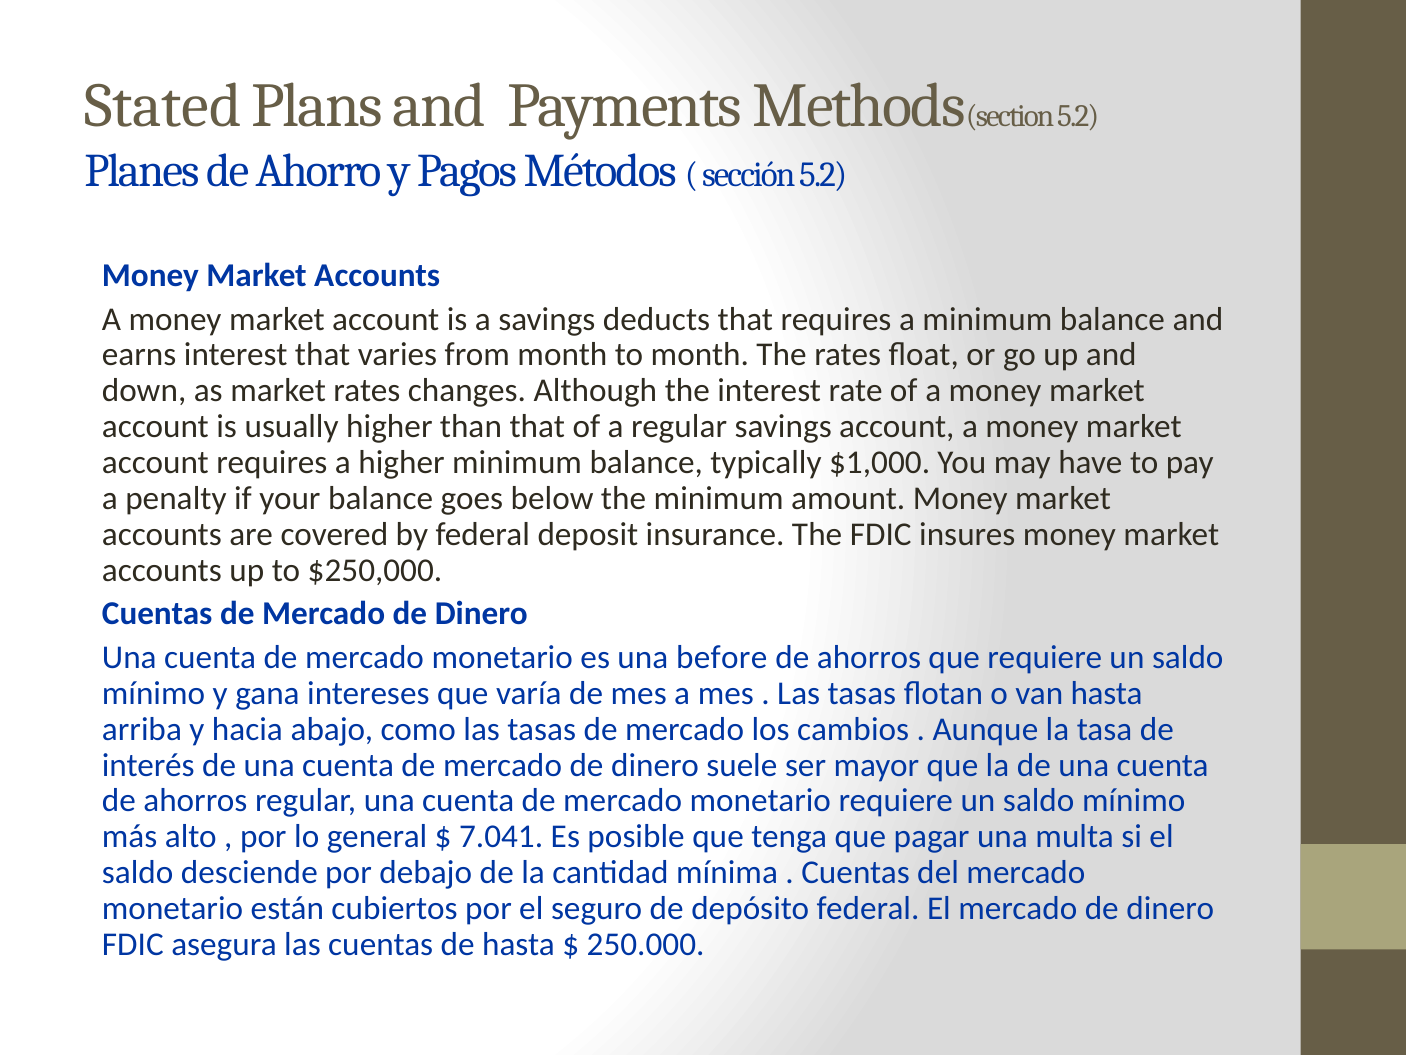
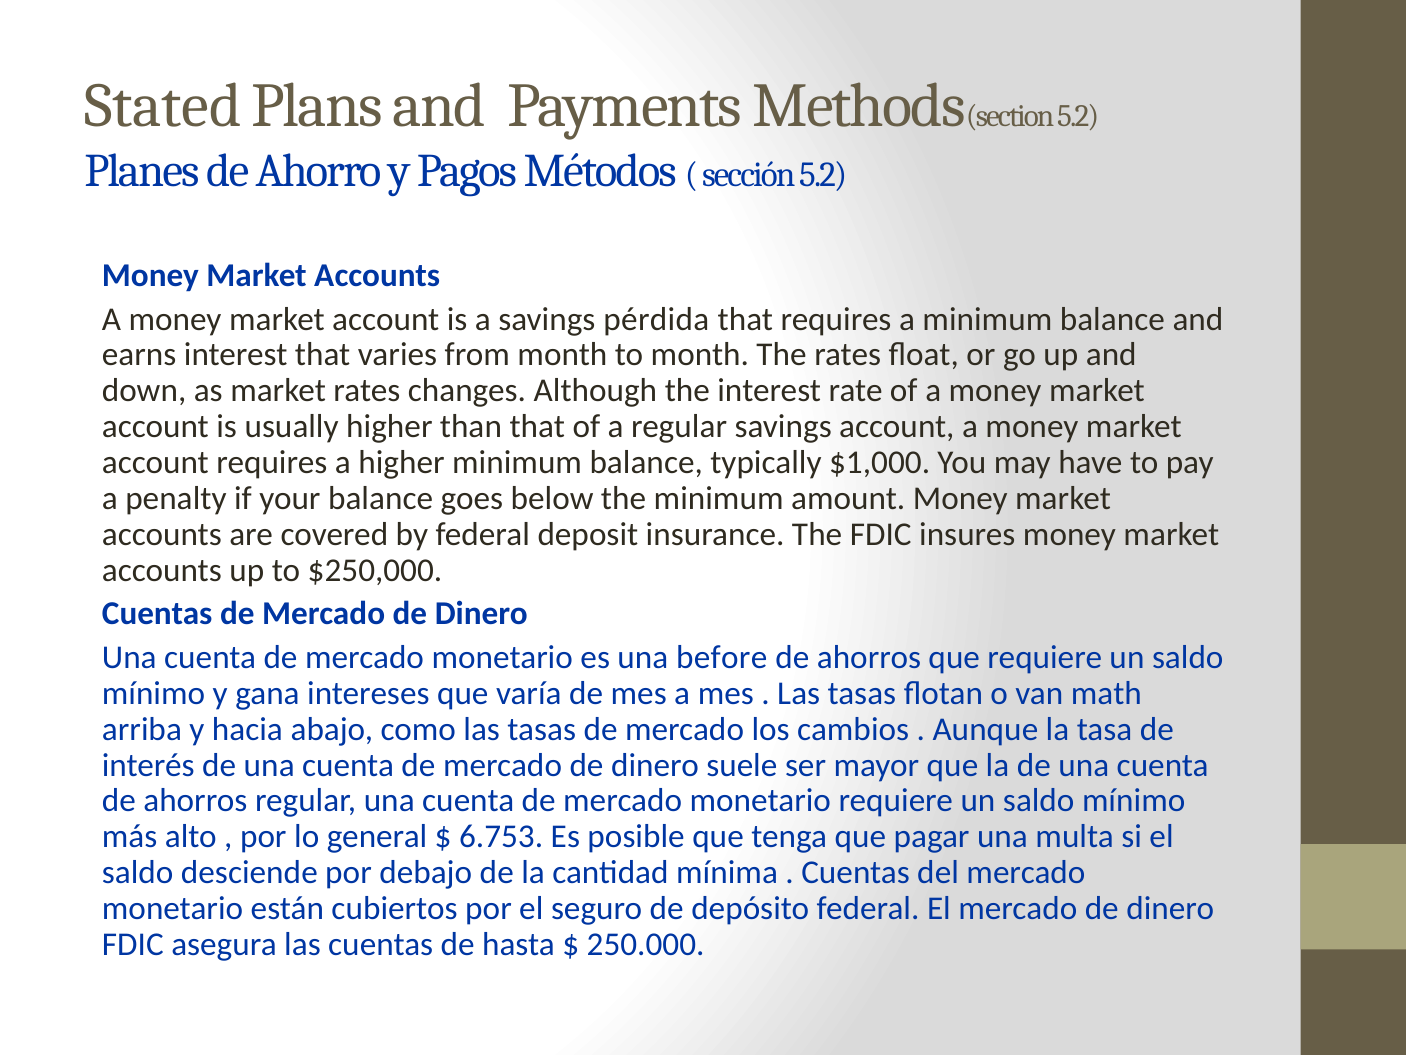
deducts: deducts -> pérdida
van hasta: hasta -> math
7.041: 7.041 -> 6.753
